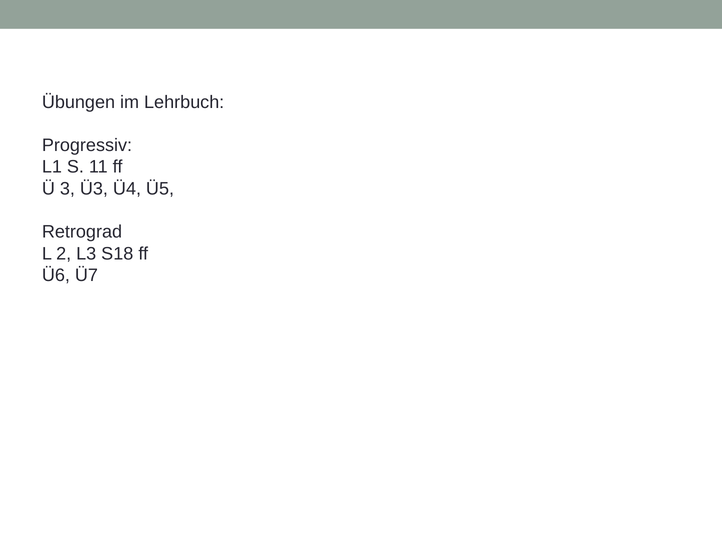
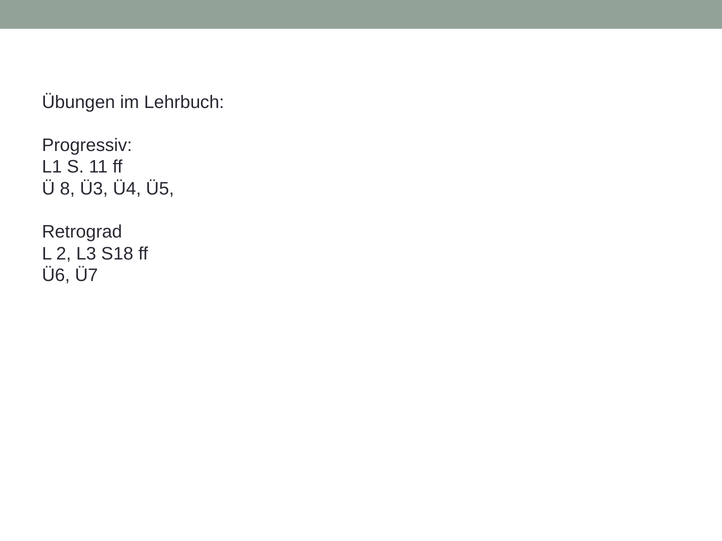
3: 3 -> 8
